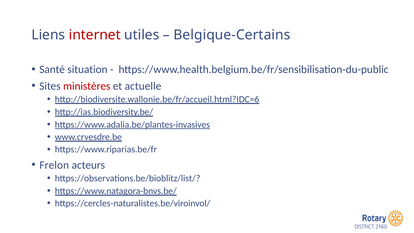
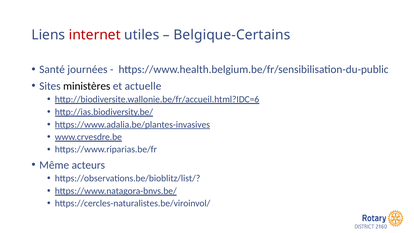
situation: situation -> journées
ministères colour: red -> black
Frelon: Frelon -> Même
